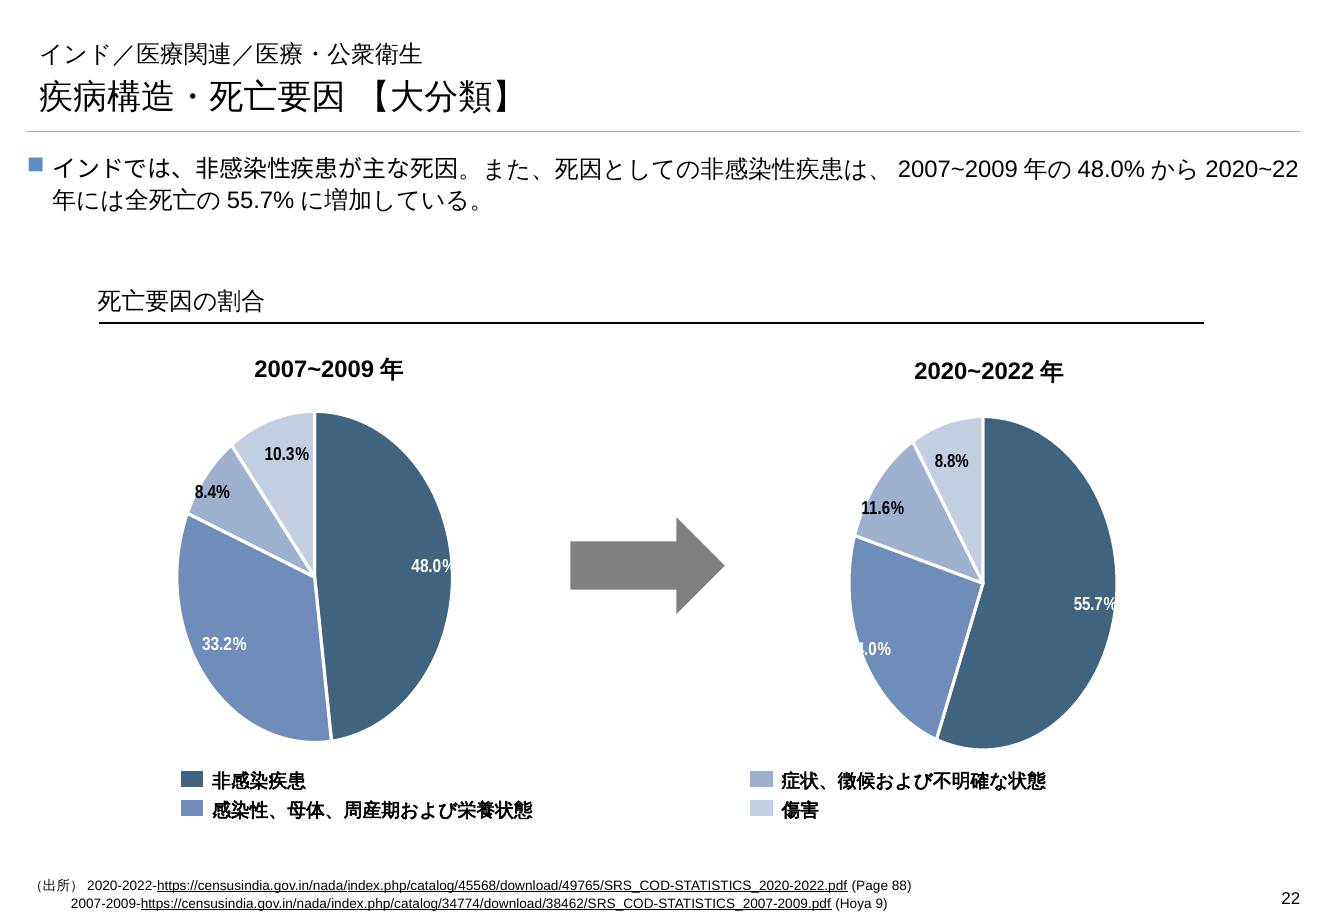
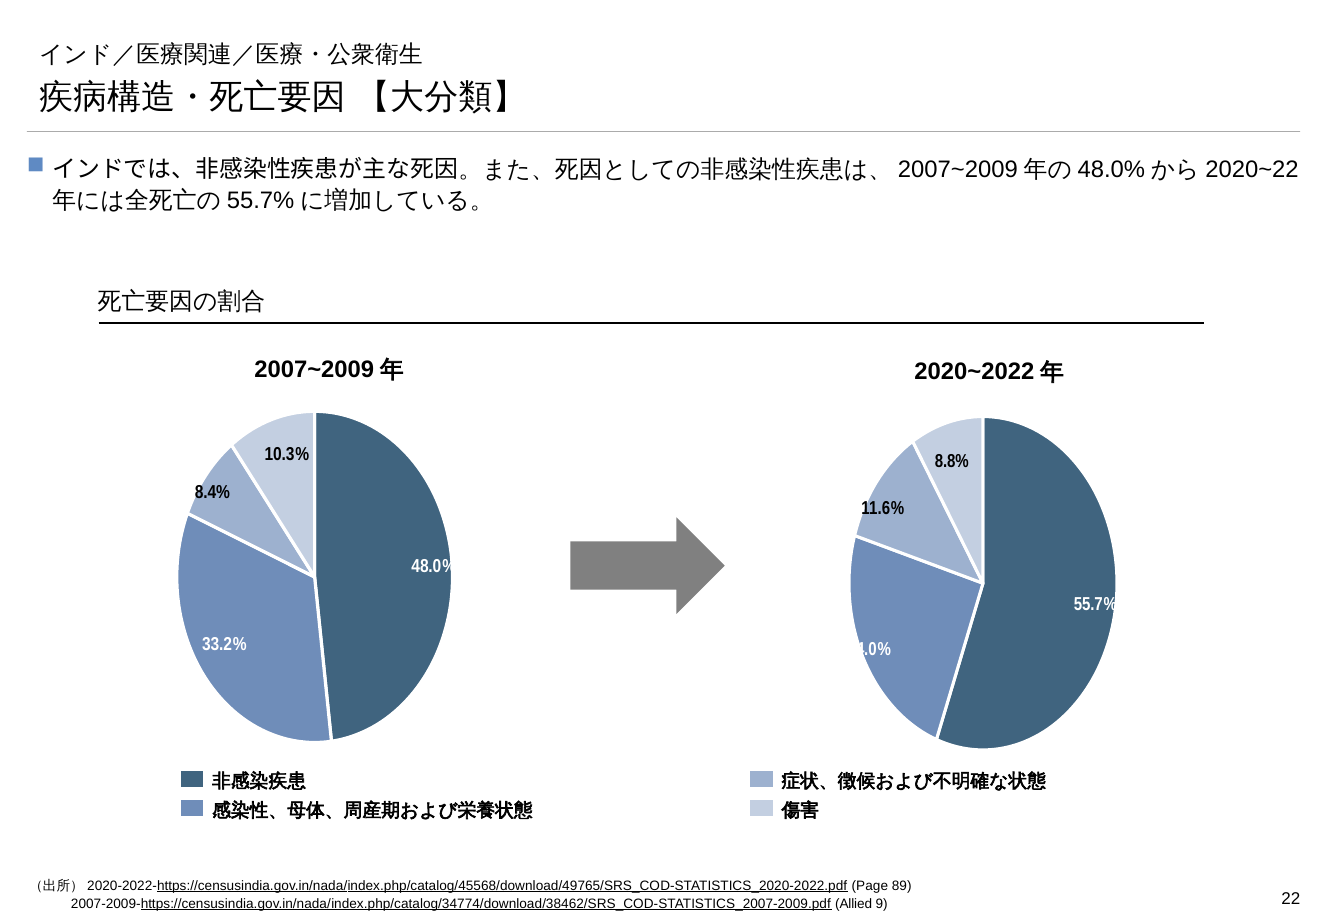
88: 88 -> 89
Hoya: Hoya -> Allied
